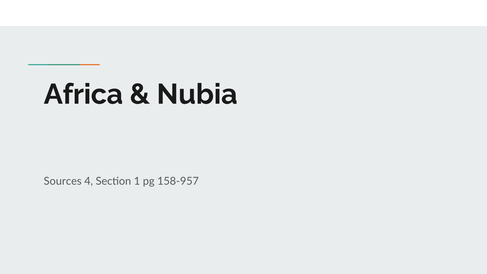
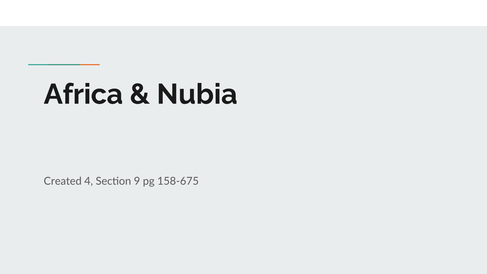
Sources: Sources -> Created
1: 1 -> 9
158-957: 158-957 -> 158-675
